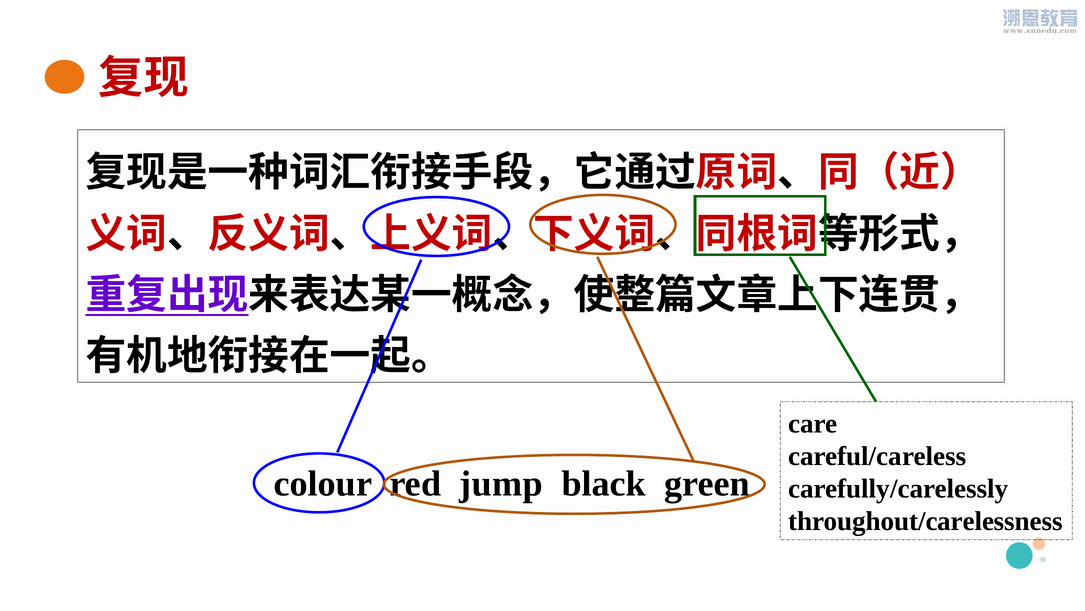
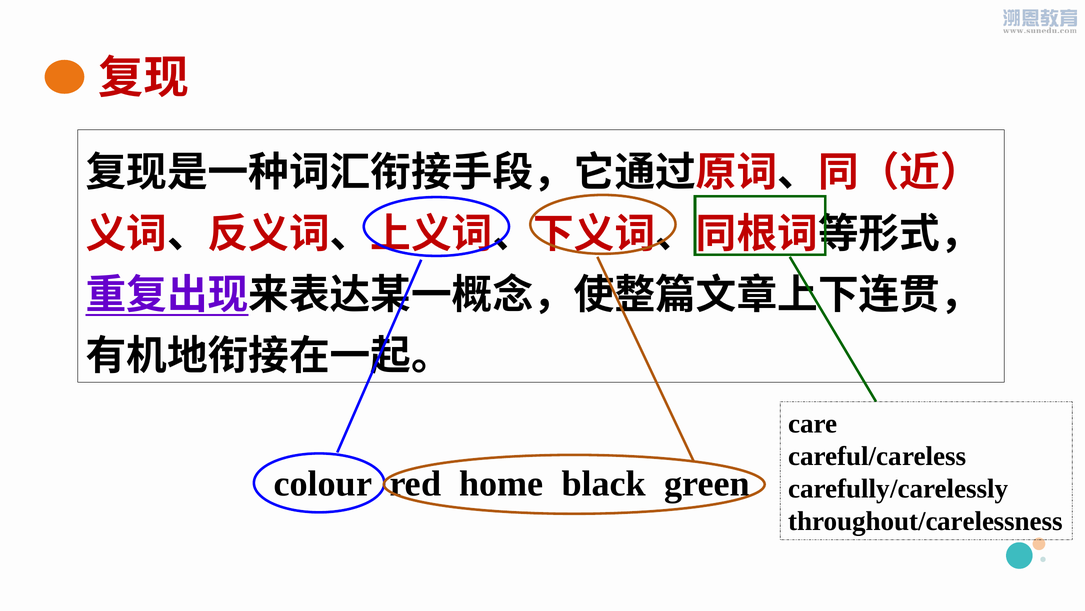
jump: jump -> home
